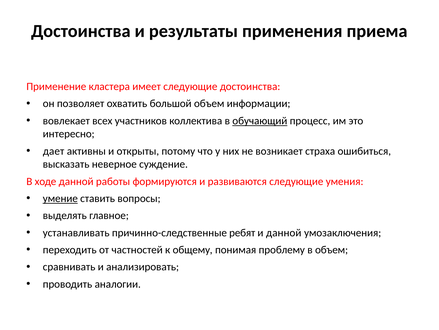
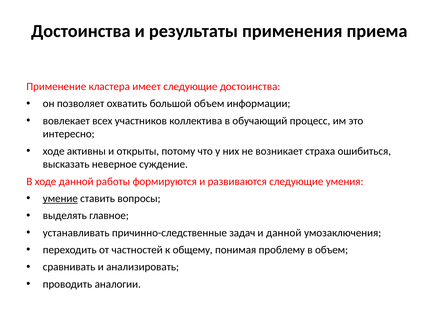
обучающий underline: present -> none
дает at (54, 151): дает -> ходе
ребят: ребят -> задач
